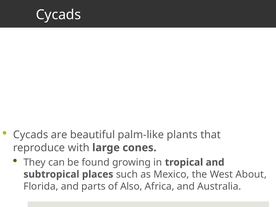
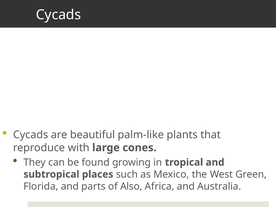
About: About -> Green
